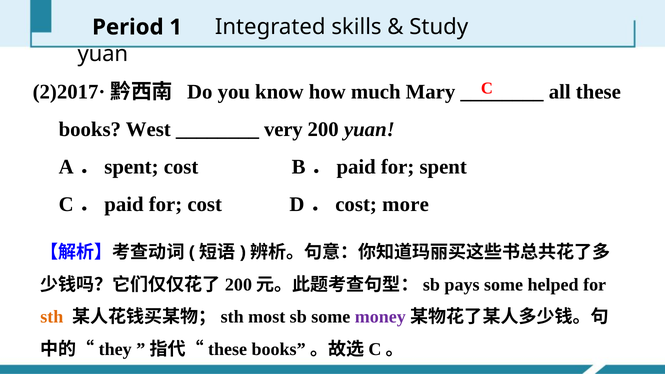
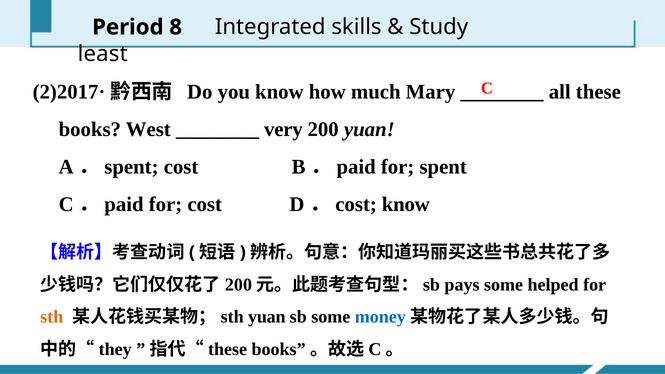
1: 1 -> 8
yuan at (103, 54): yuan -> least
cost more: more -> know
most at (267, 317): most -> yuan
money colour: purple -> blue
